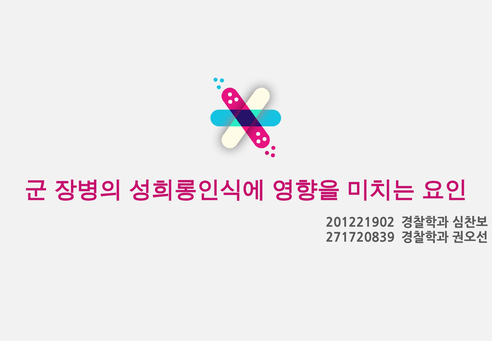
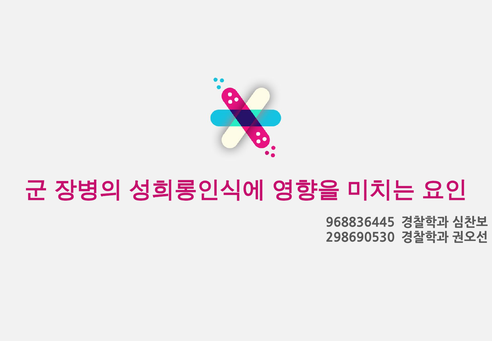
201221902: 201221902 -> 968836445
271720839: 271720839 -> 298690530
